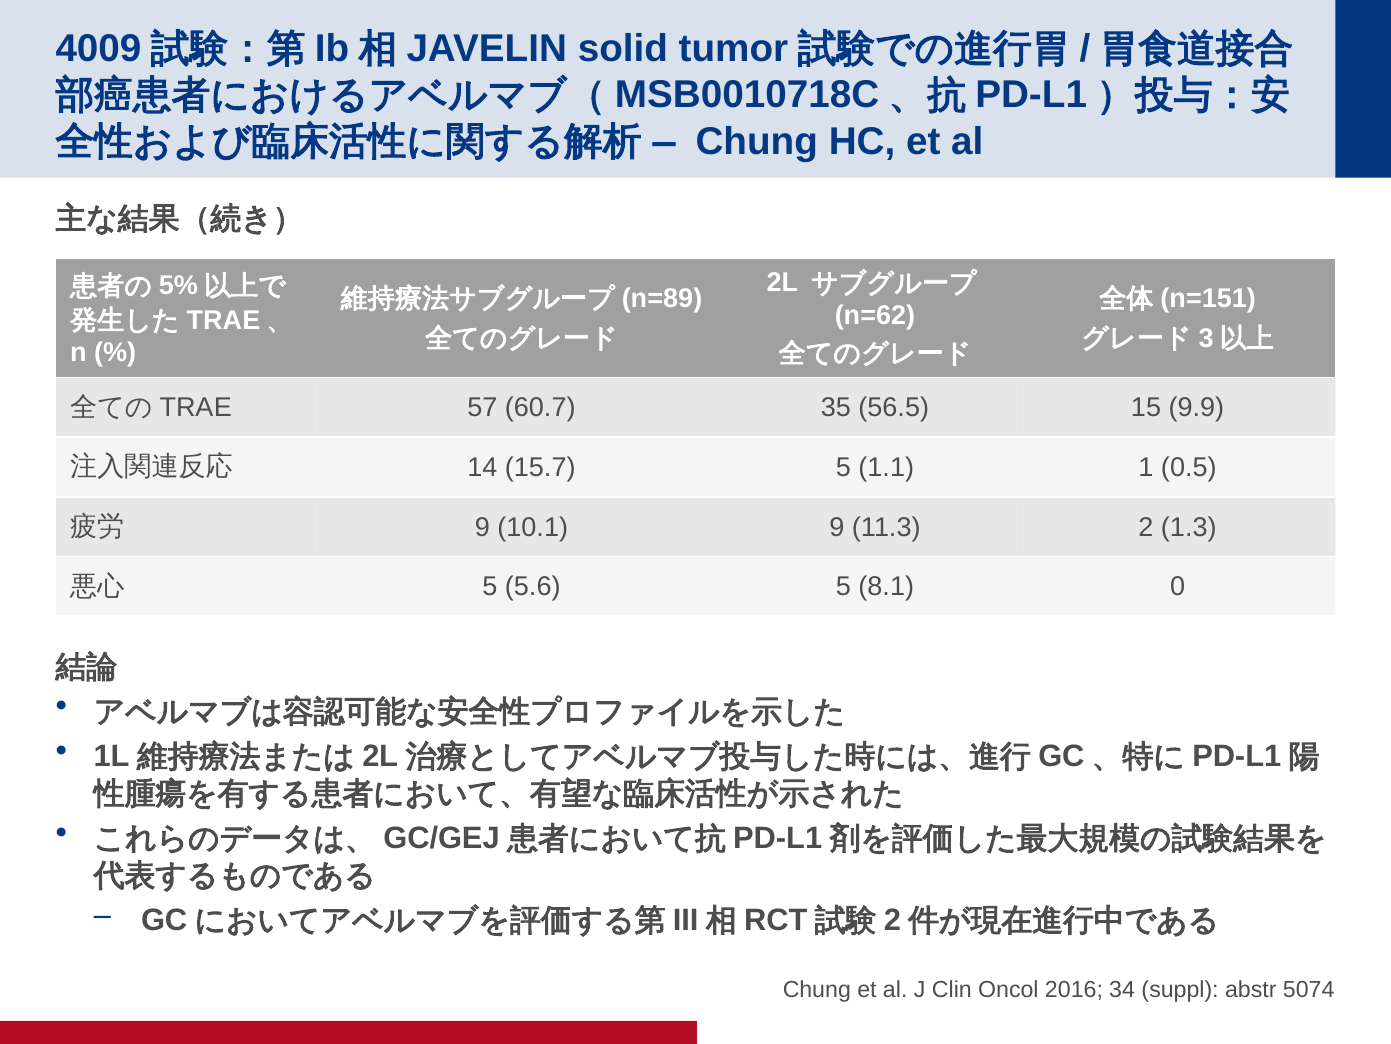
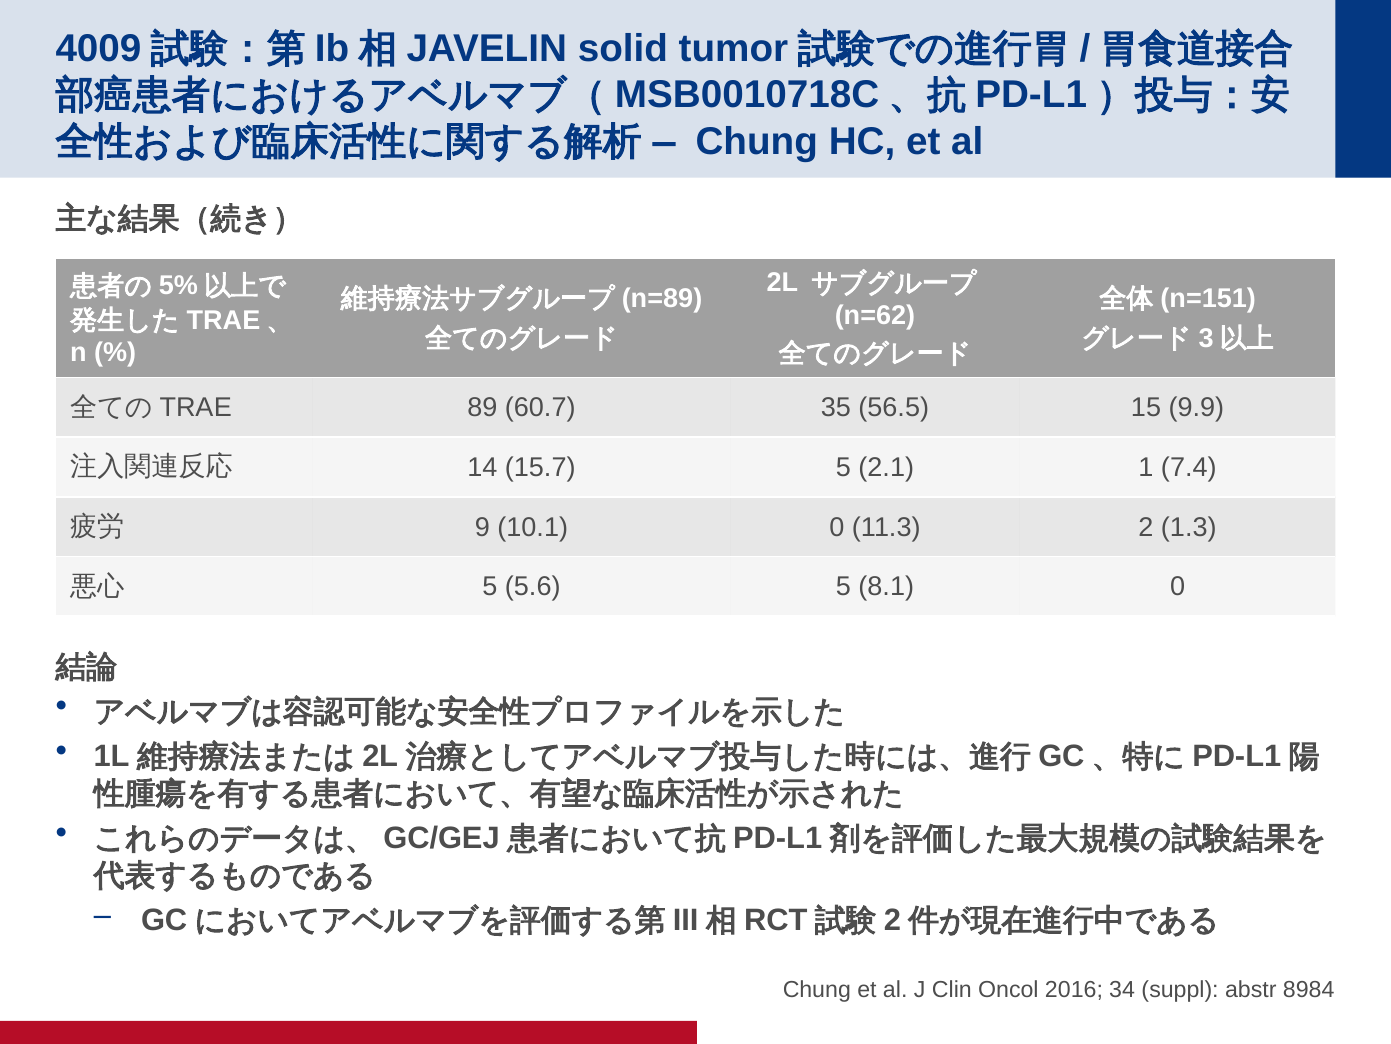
57: 57 -> 89
1.1: 1.1 -> 2.1
0.5: 0.5 -> 7.4
10.1 9: 9 -> 0
5074: 5074 -> 8984
